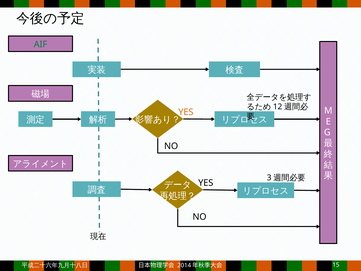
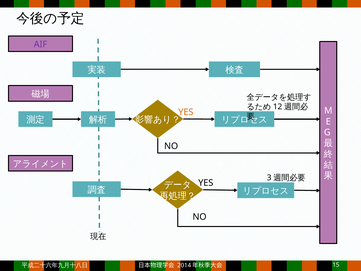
AIF colour: green -> purple
